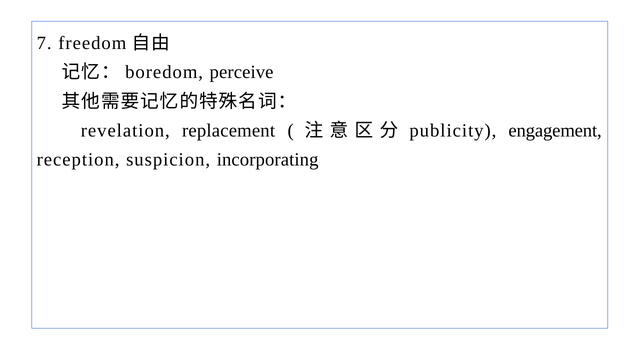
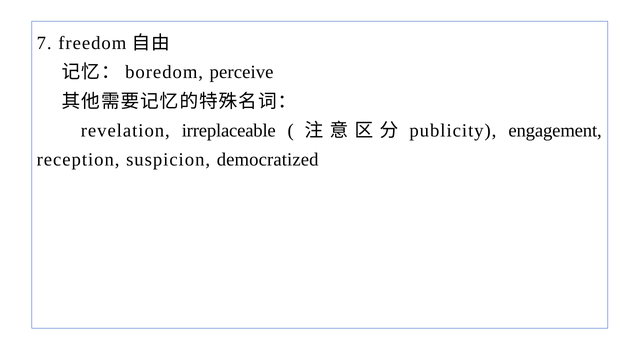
replacement: replacement -> irreplaceable
incorporating: incorporating -> democratized
